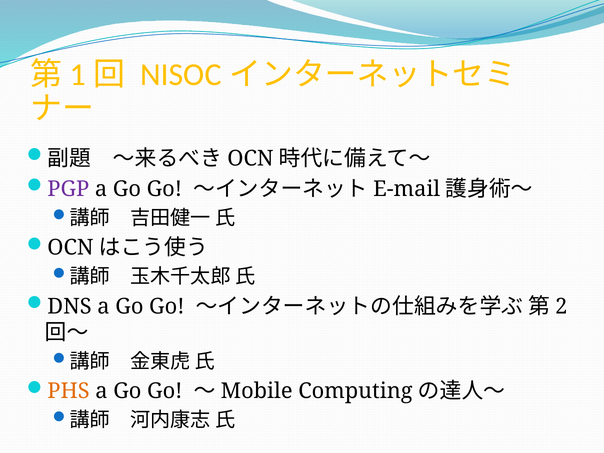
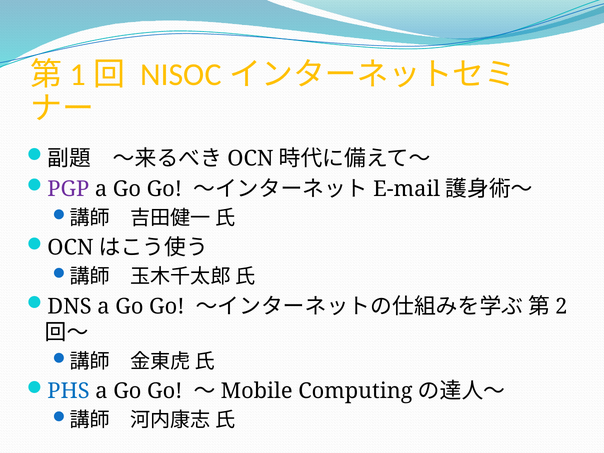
PHS colour: orange -> blue
